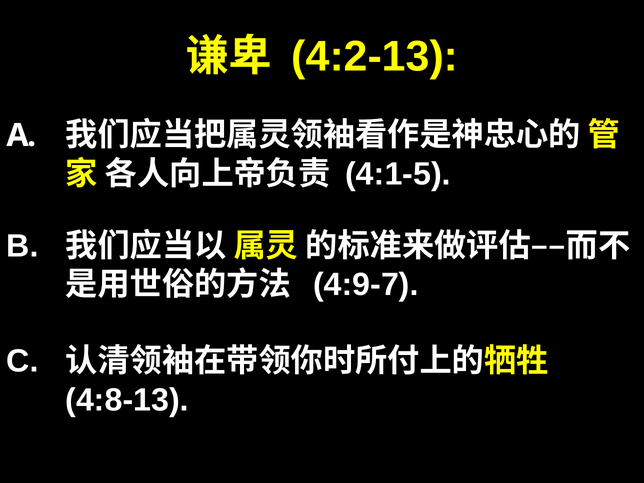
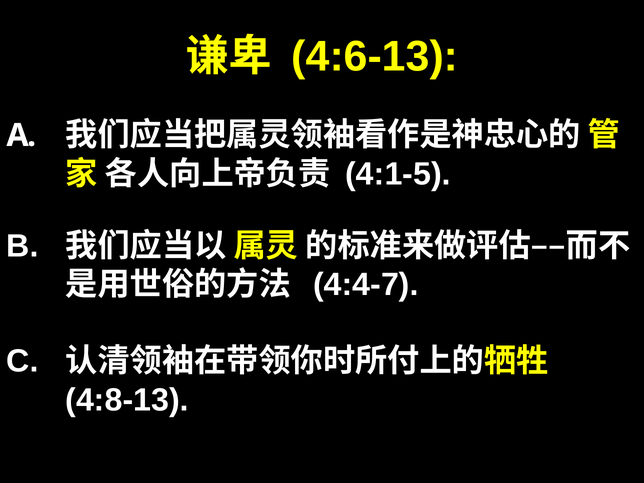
4:2-13: 4:2-13 -> 4:6-13
4:9-7: 4:9-7 -> 4:4-7
